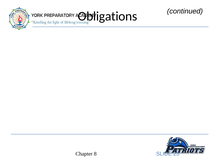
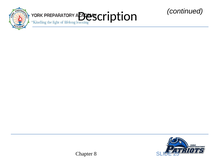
Obligations: Obligations -> Description
